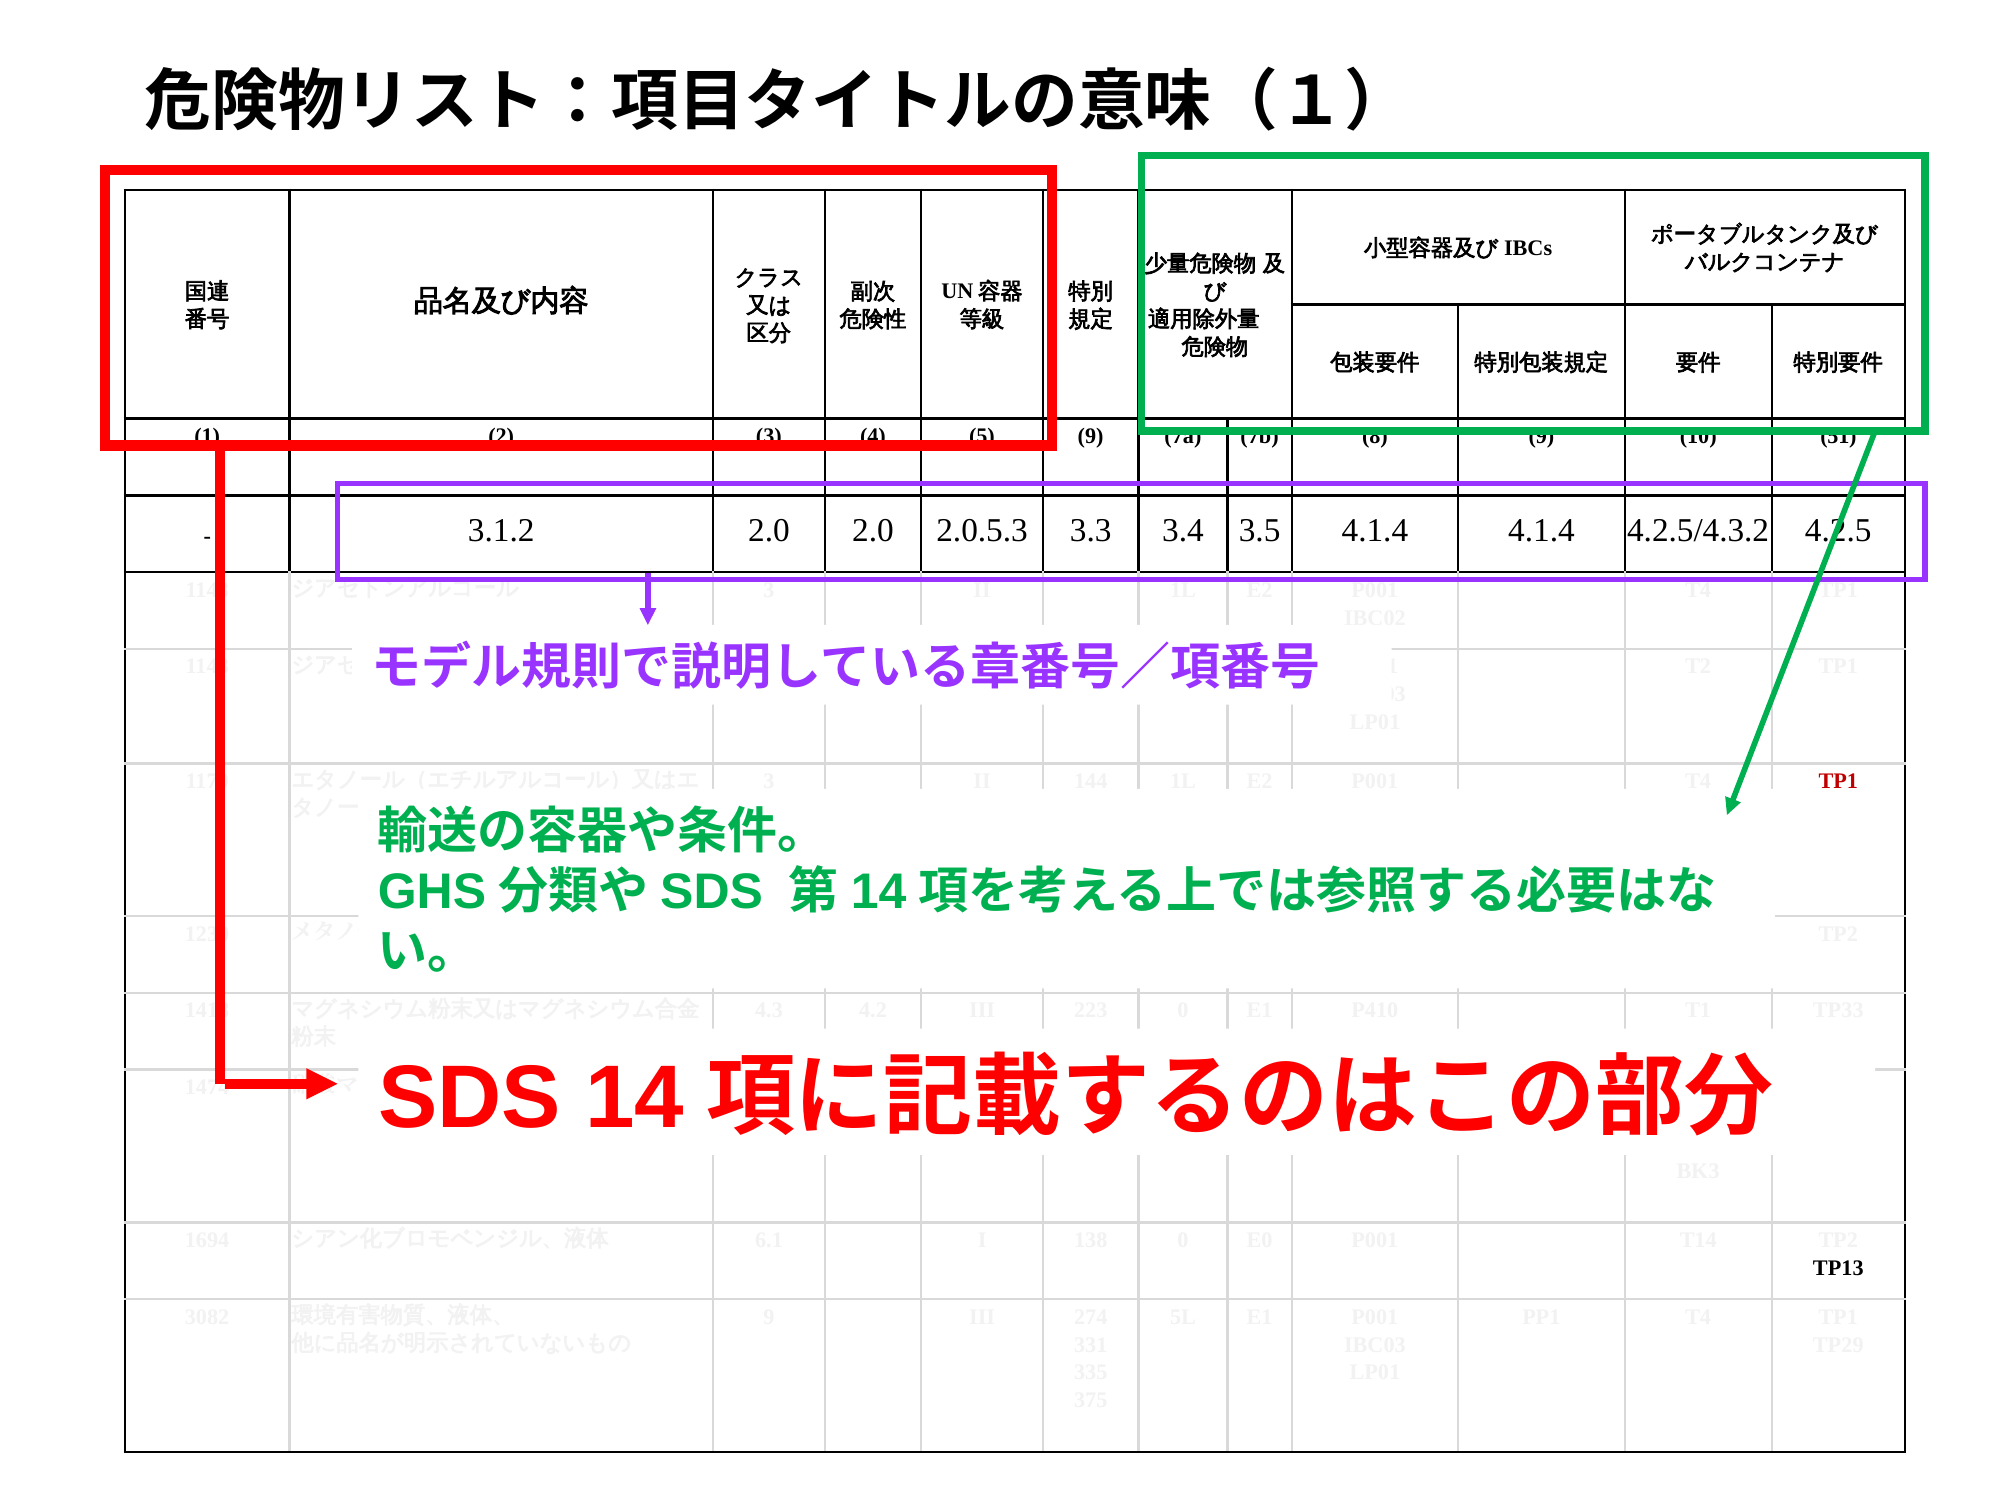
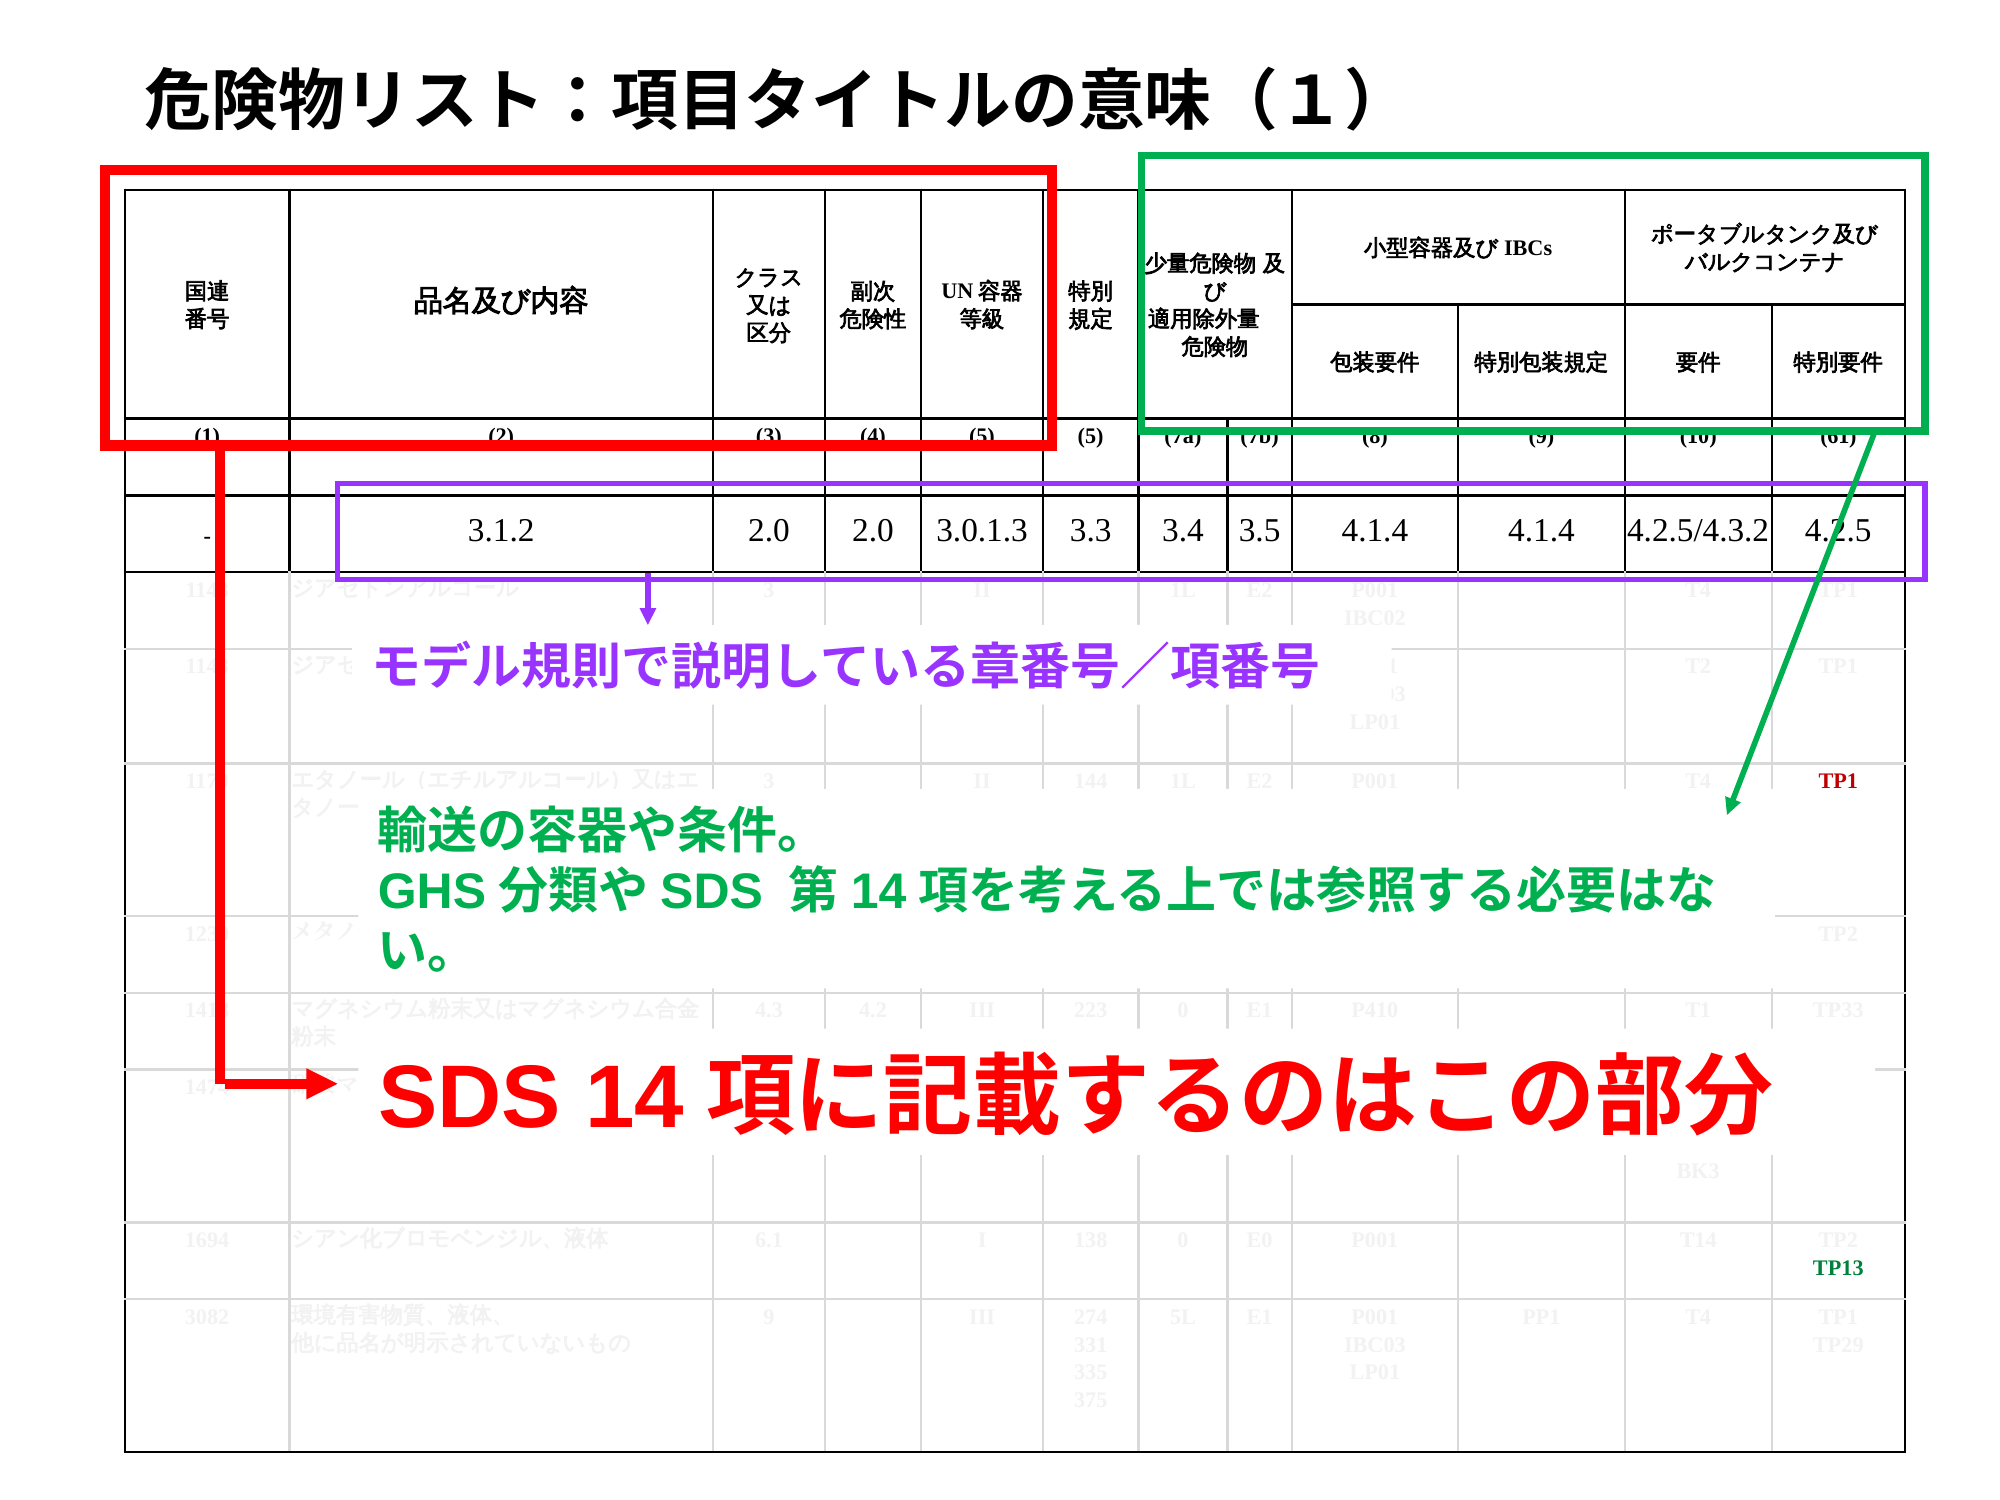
9 at (1091, 437): 9 -> 5
51: 51 -> 61
2.0.5.3: 2.0.5.3 -> 3.0.1.3
TP13 colour: black -> green
